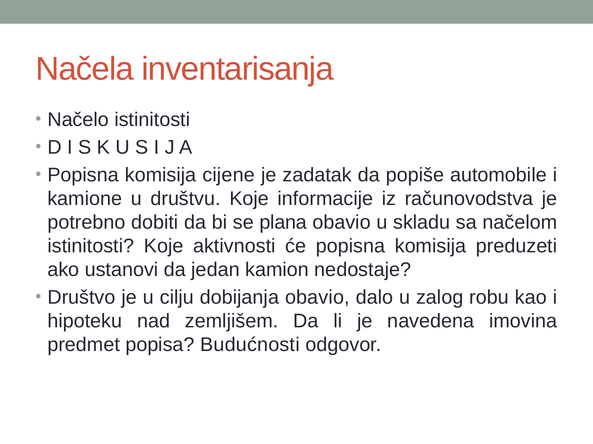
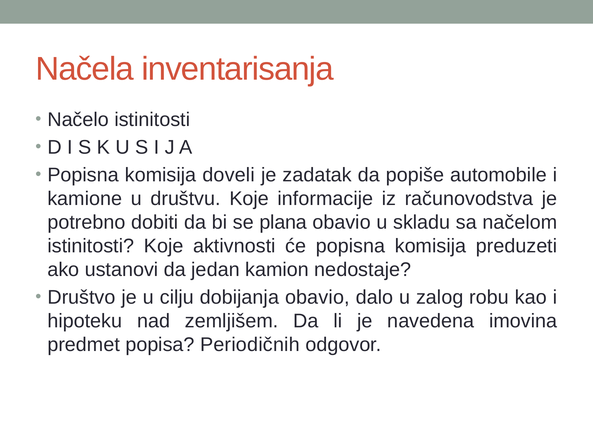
cijene: cijene -> doveli
Budućnosti: Budućnosti -> Periodičnih
